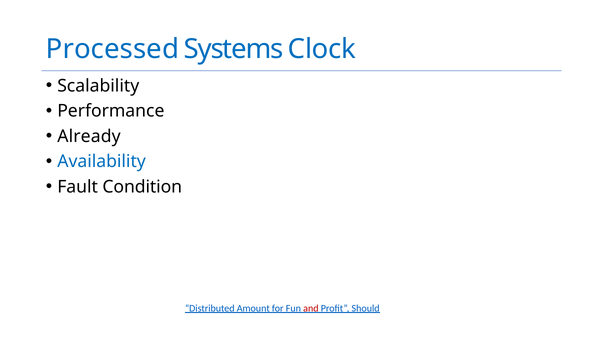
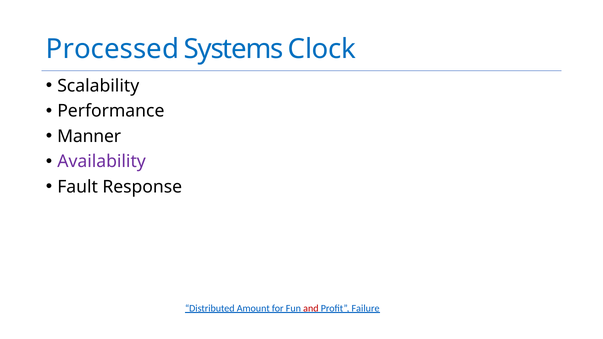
Already: Already -> Manner
Availability colour: blue -> purple
Condition: Condition -> Response
Should: Should -> Failure
